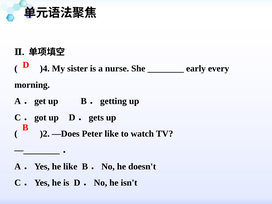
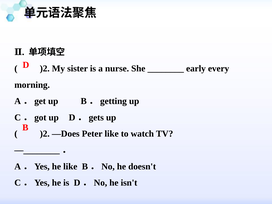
)4 at (45, 68): )4 -> )2
